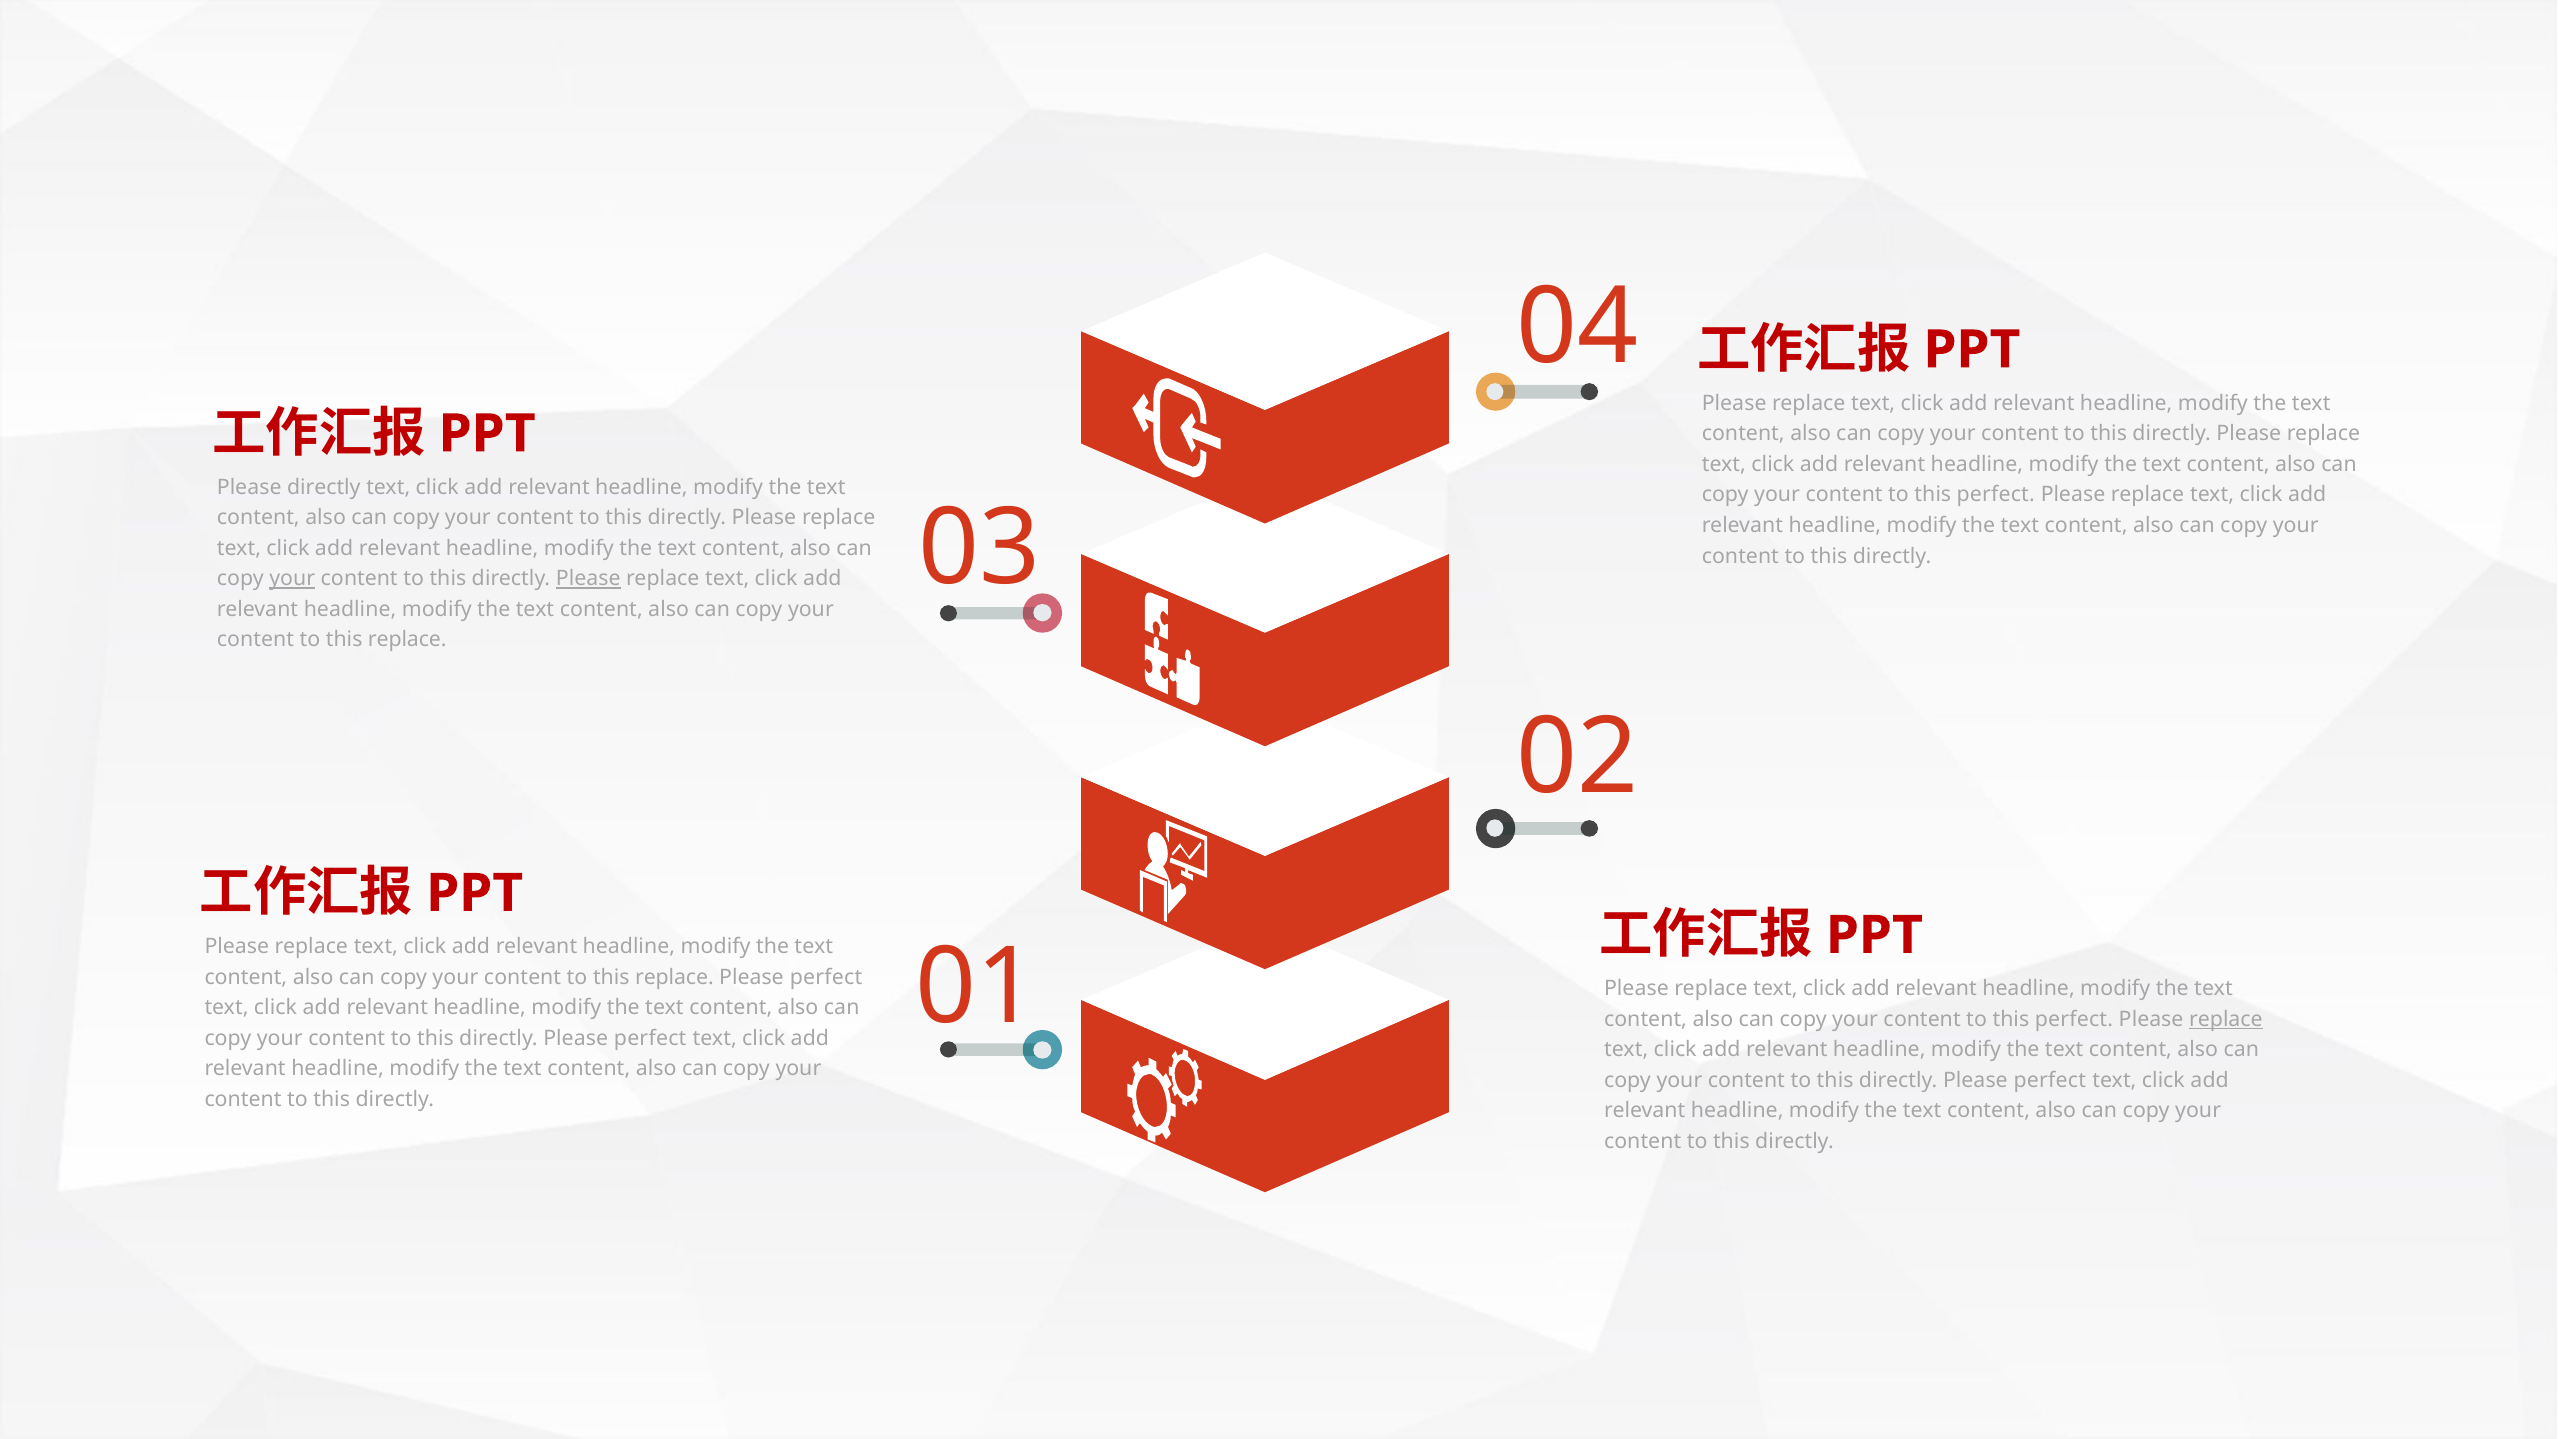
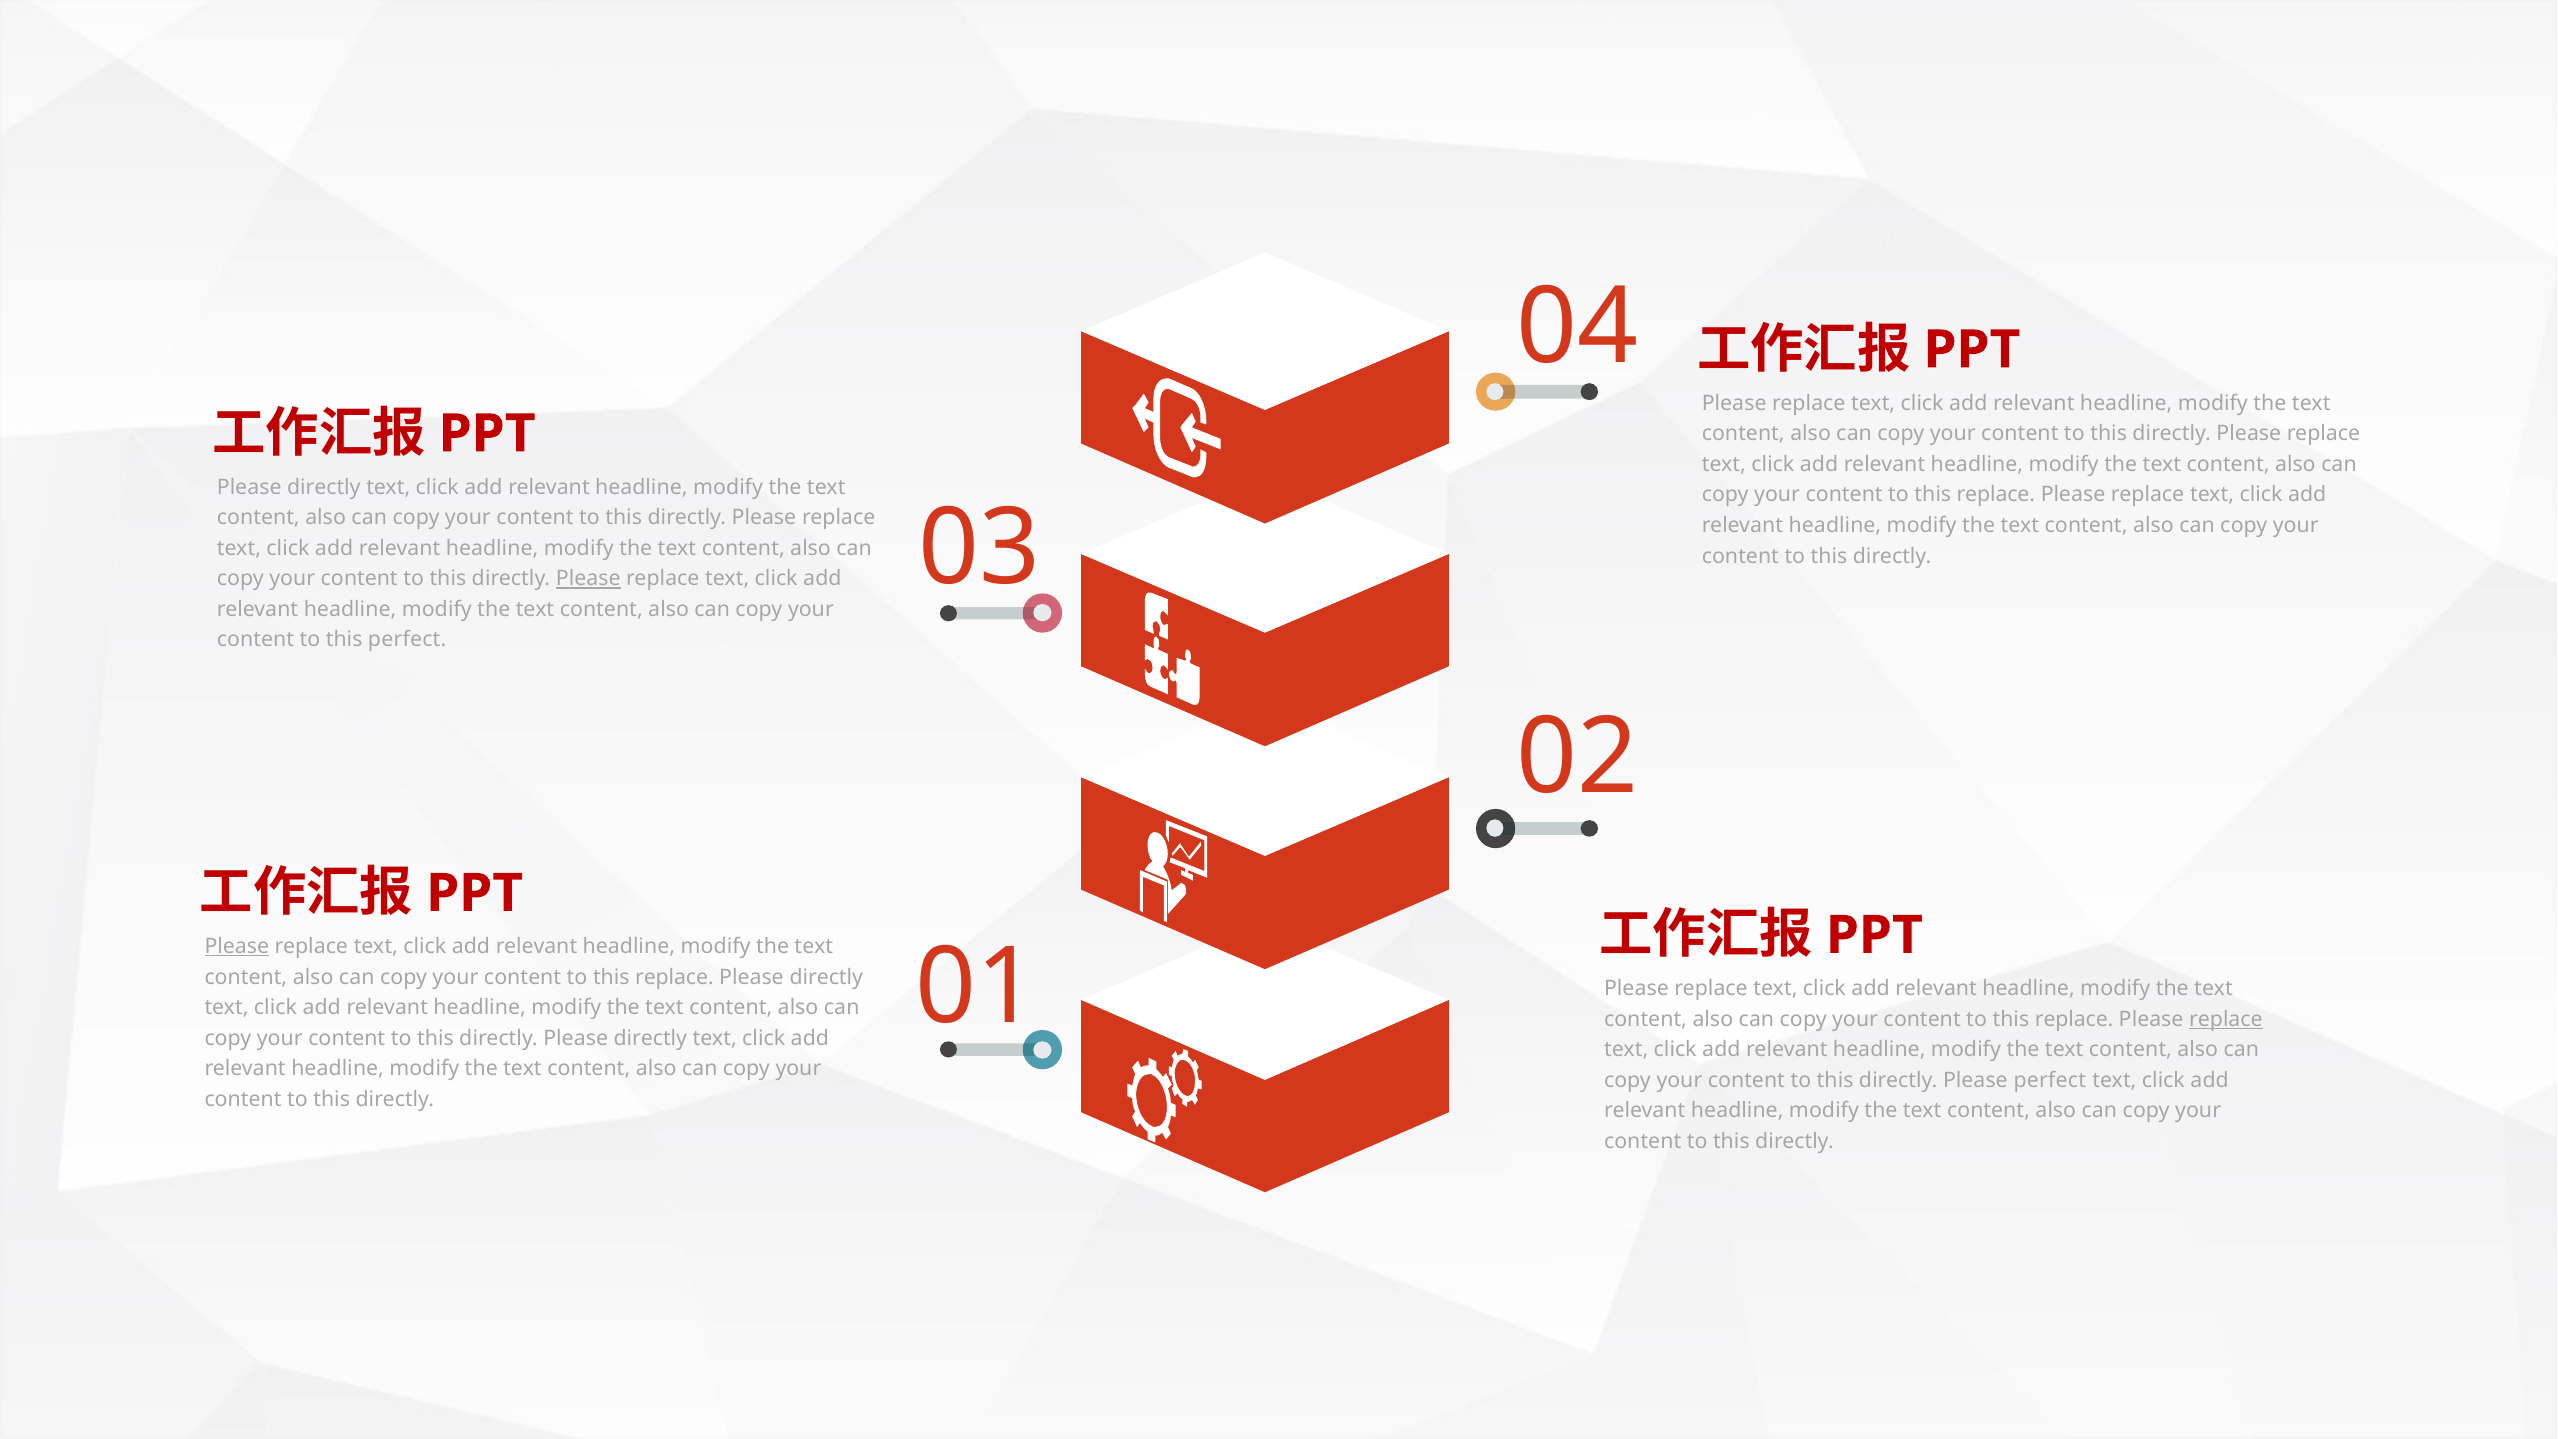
perfect at (1996, 495): perfect -> replace
your at (292, 579) underline: present -> none
replace at (407, 640): replace -> perfect
Please at (237, 946) underline: none -> present
perfect at (826, 977): perfect -> directly
perfect at (2074, 1019): perfect -> replace
perfect at (650, 1038): perfect -> directly
